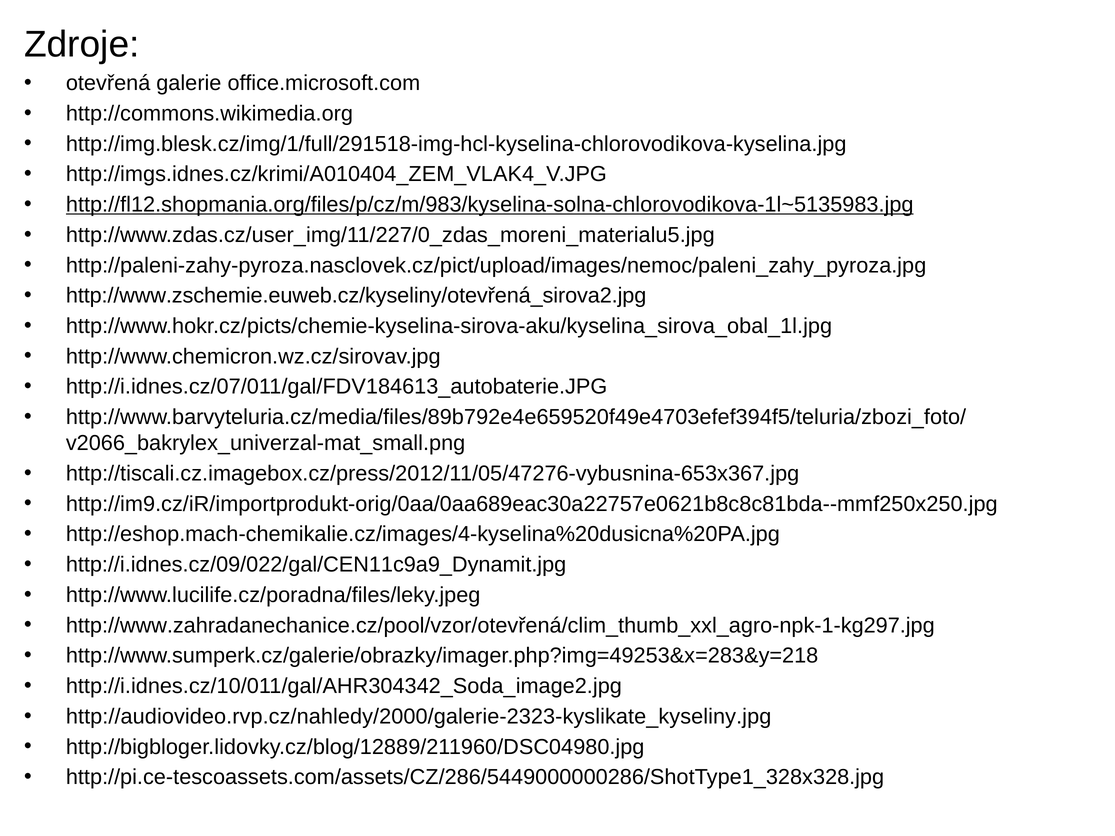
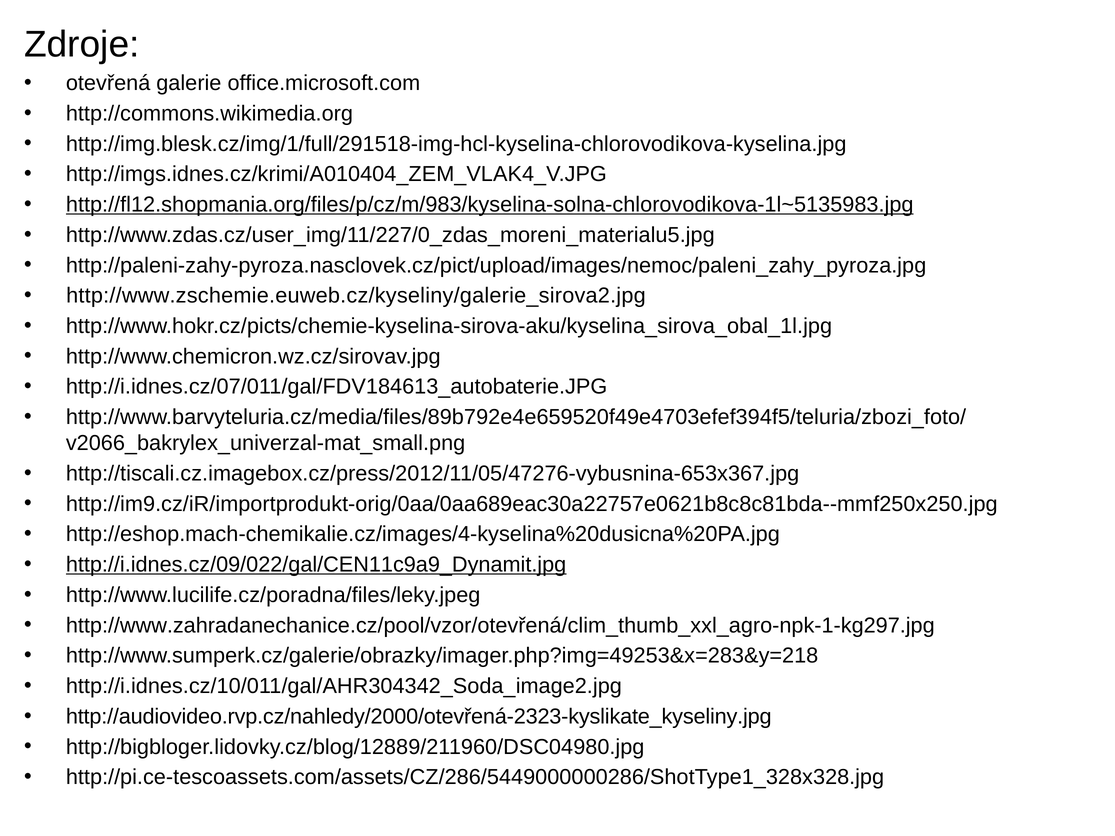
http://www.zschemie.euweb.cz/kyseliny/otevřená_sirova2.jpg: http://www.zschemie.euweb.cz/kyseliny/otevřená_sirova2.jpg -> http://www.zschemie.euweb.cz/kyseliny/galerie_sirova2.jpg
http://i.idnes.cz/09/022/gal/CEN11c9a9_Dynamit.jpg underline: none -> present
http://audiovideo.rvp.cz/nahledy/2000/galerie-2323-kyslikate_kyseliny.jpg: http://audiovideo.rvp.cz/nahledy/2000/galerie-2323-kyslikate_kyseliny.jpg -> http://audiovideo.rvp.cz/nahledy/2000/otevřená-2323-kyslikate_kyseliny.jpg
